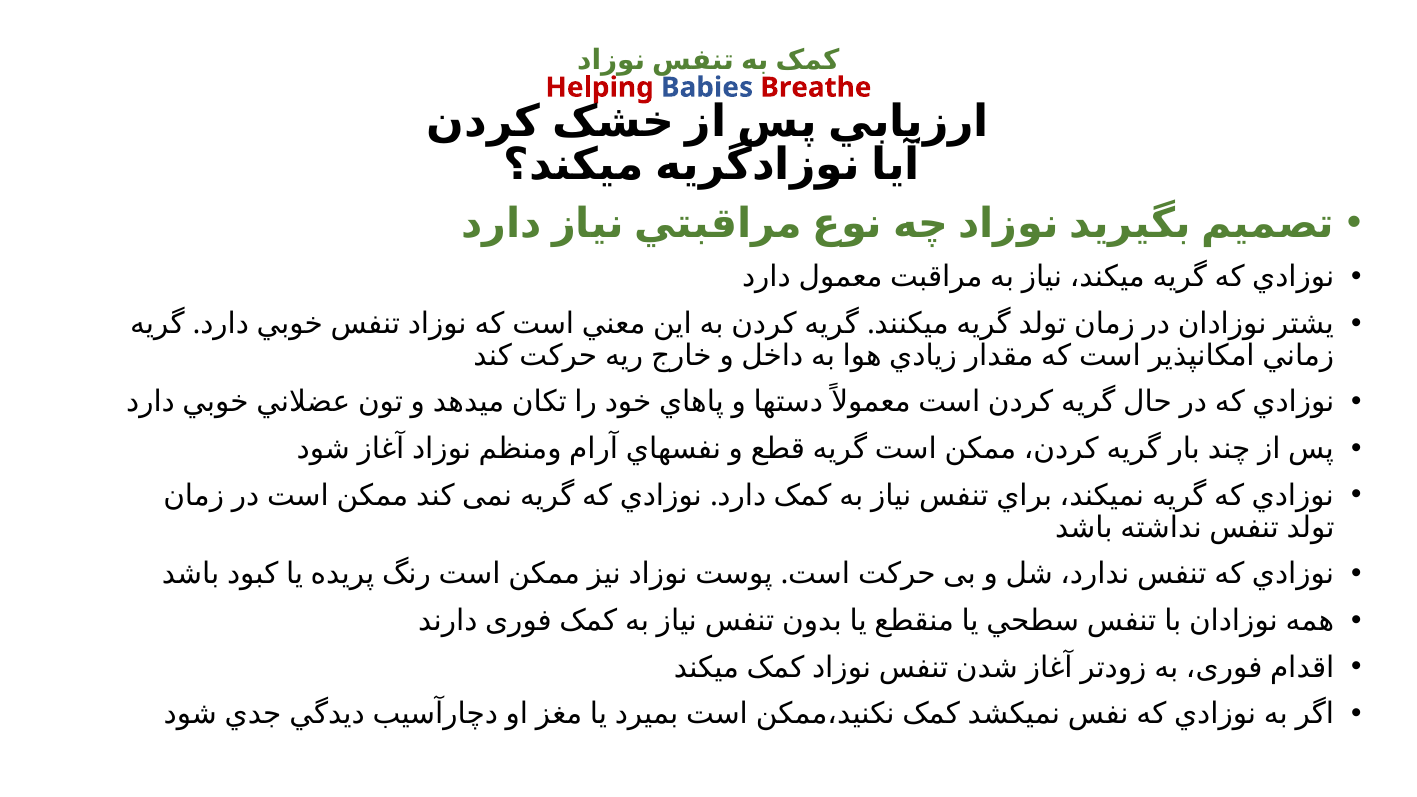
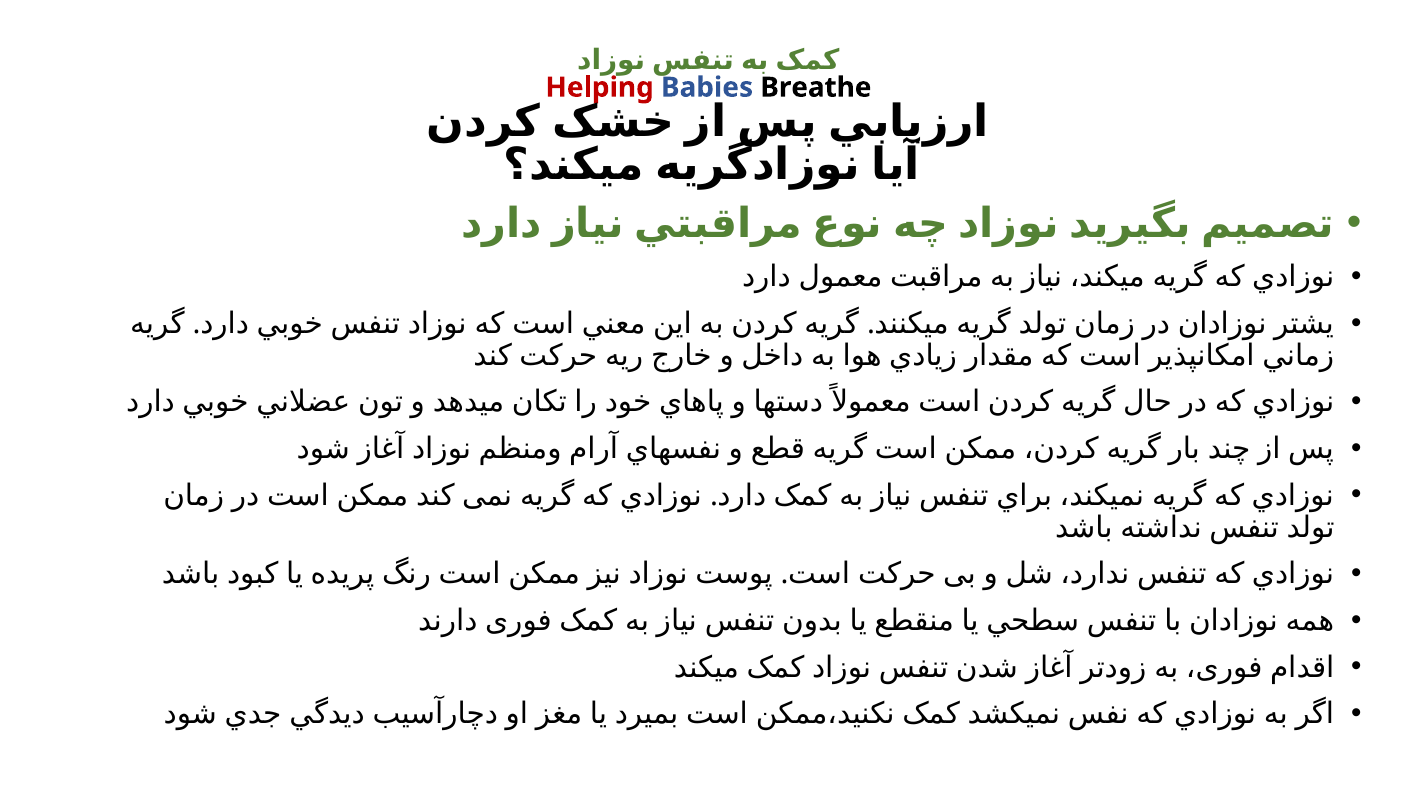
Breathe colour: red -> black
